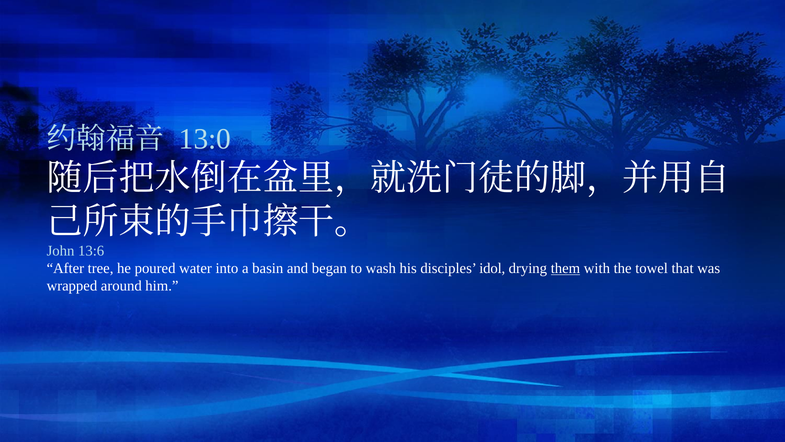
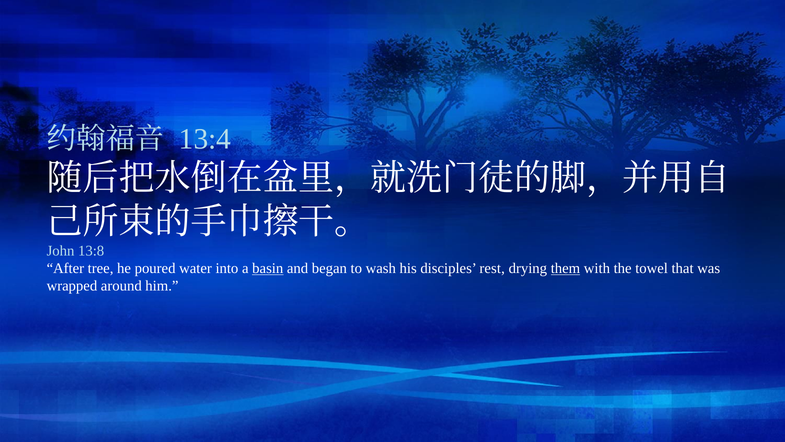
13:0: 13:0 -> 13:4
13:6: 13:6 -> 13:8
basin underline: none -> present
idol: idol -> rest
